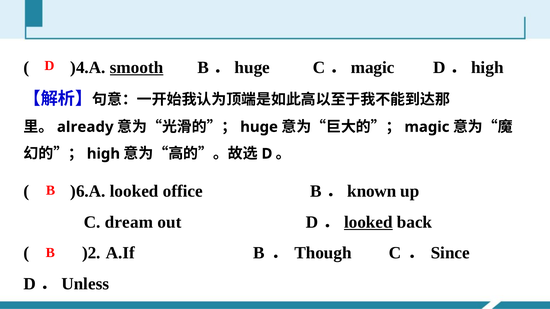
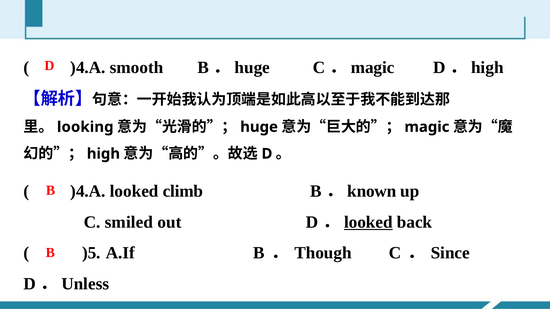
smooth underline: present -> none
already: already -> looking
)6.A at (88, 191): )6.A -> )4.A
office: office -> climb
dream: dream -> smiled
)2: )2 -> )5
